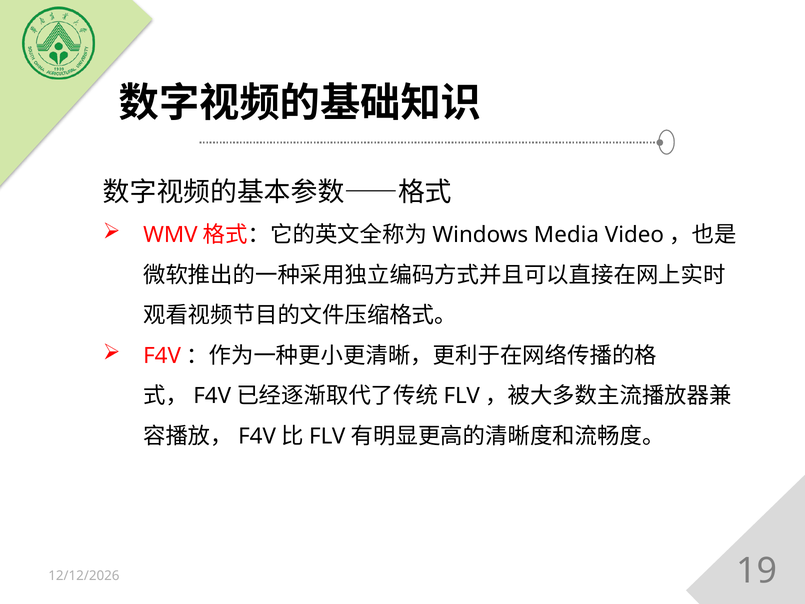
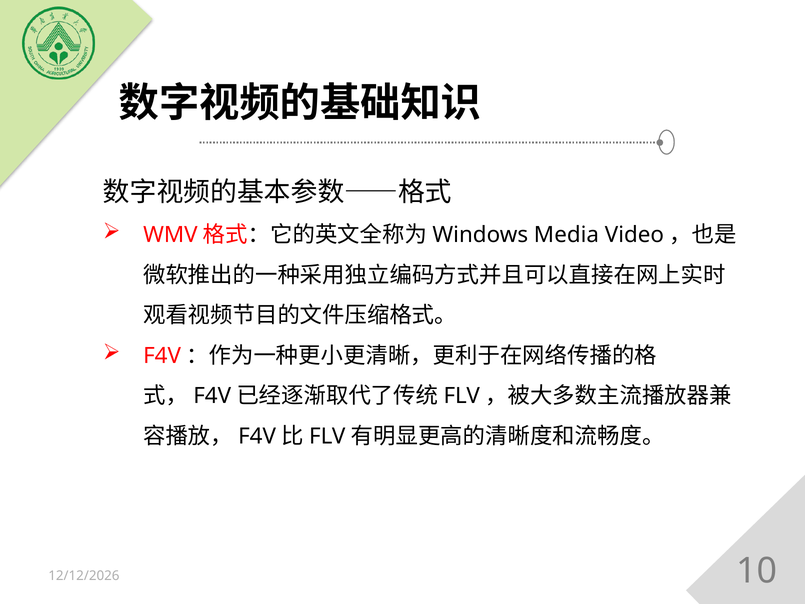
19: 19 -> 10
